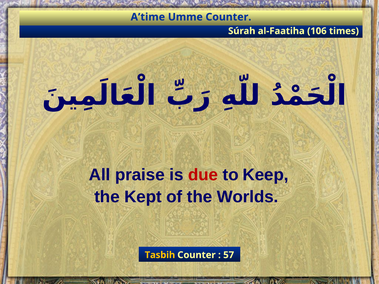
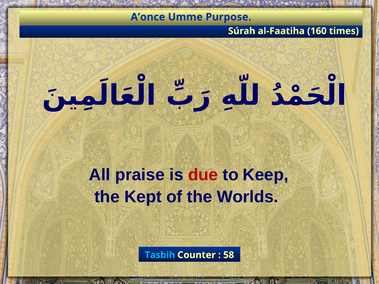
A’time: A’time -> A’once
Umme Counter: Counter -> Purpose
106: 106 -> 160
Tasbih colour: yellow -> light blue
57: 57 -> 58
